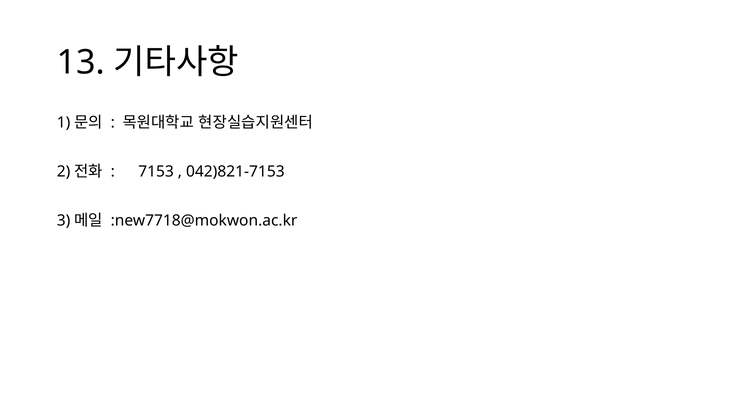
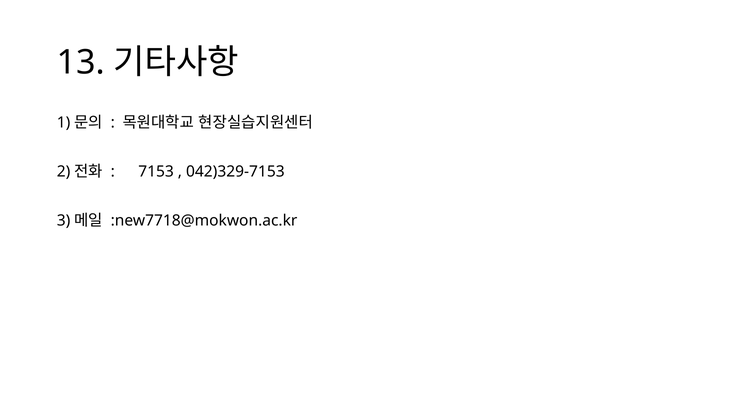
042)821-7153: 042)821-7153 -> 042)329-7153
